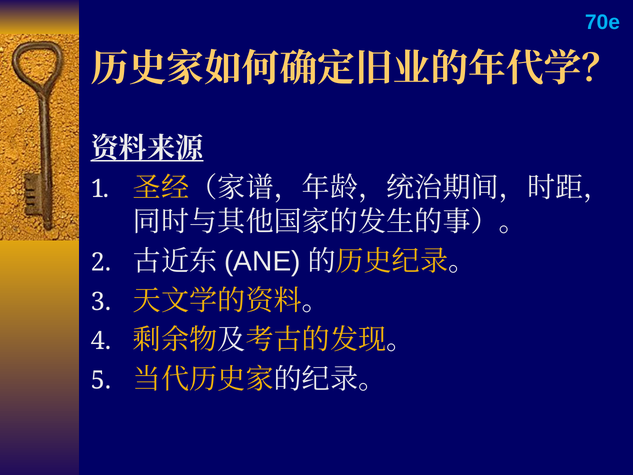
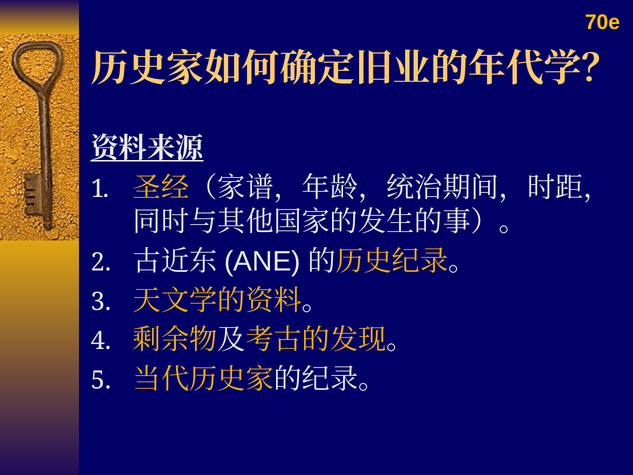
70e colour: light blue -> yellow
